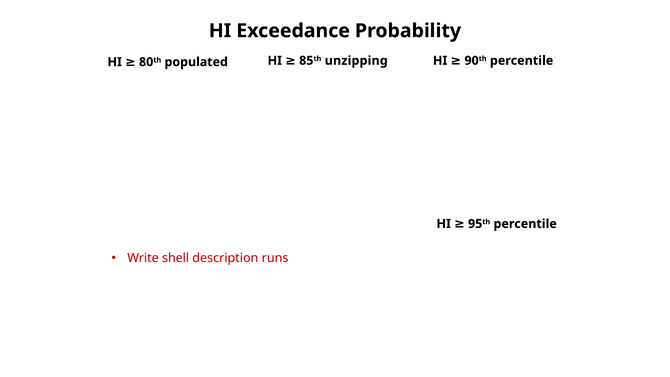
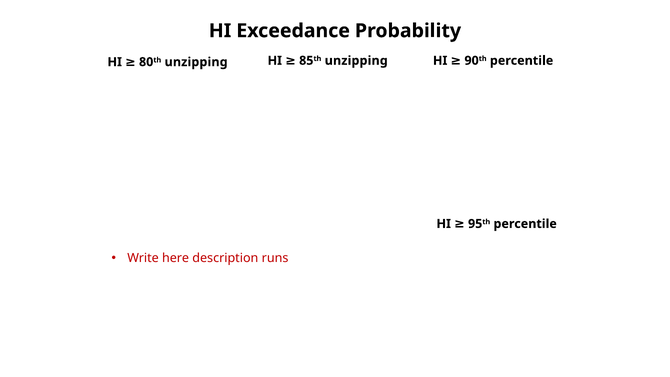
populated at (196, 62): populated -> unzipping
shell: shell -> here
